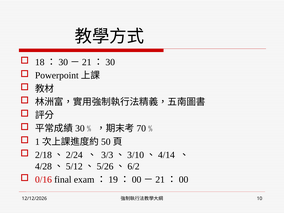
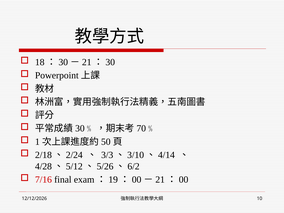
0/16: 0/16 -> 7/16
